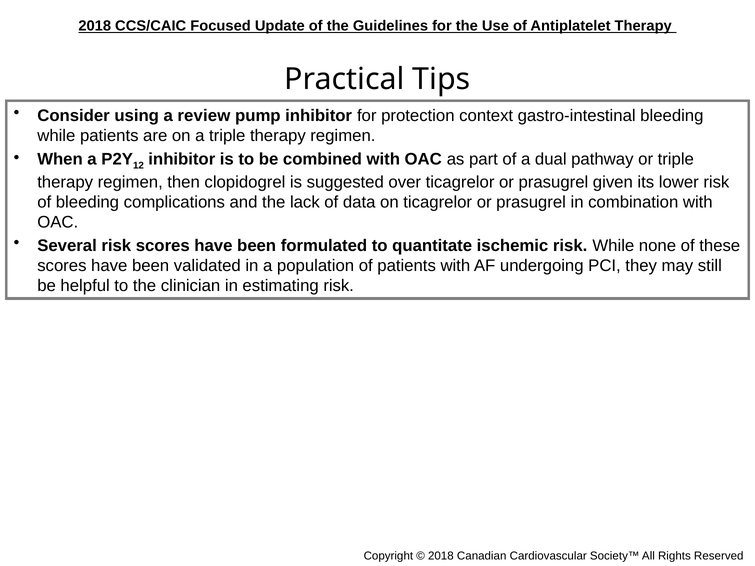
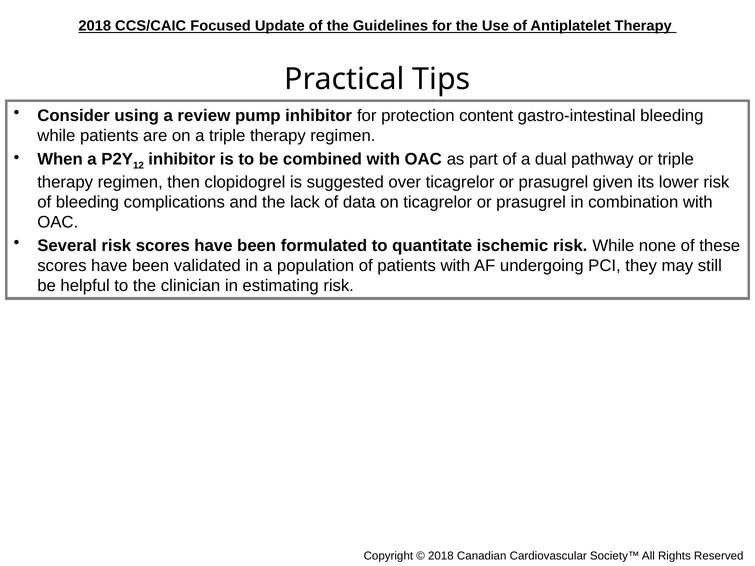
context: context -> content
